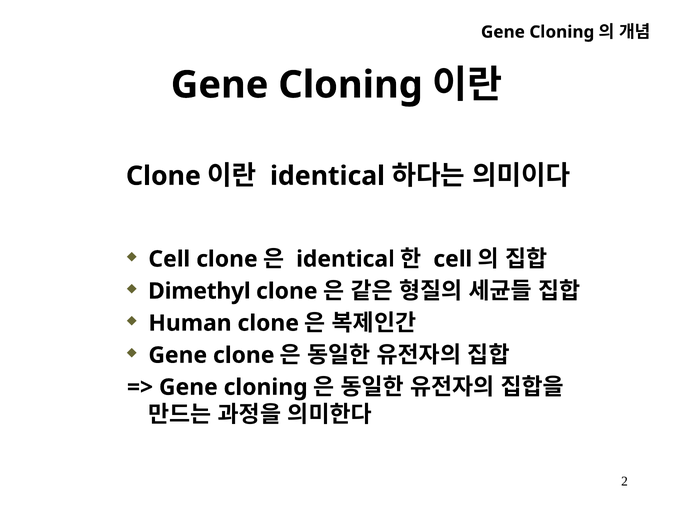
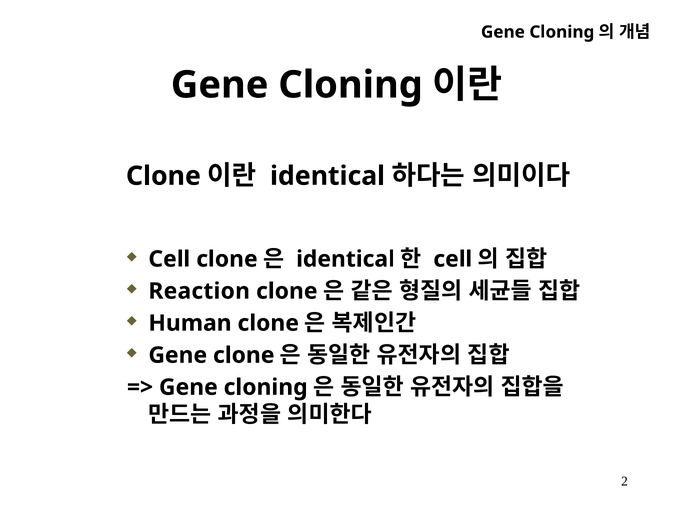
Dimethyl: Dimethyl -> Reaction
